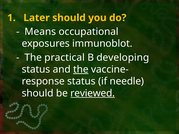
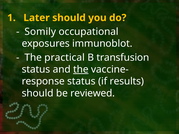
Means: Means -> Somily
developing: developing -> transfusion
needle: needle -> results
reviewed underline: present -> none
